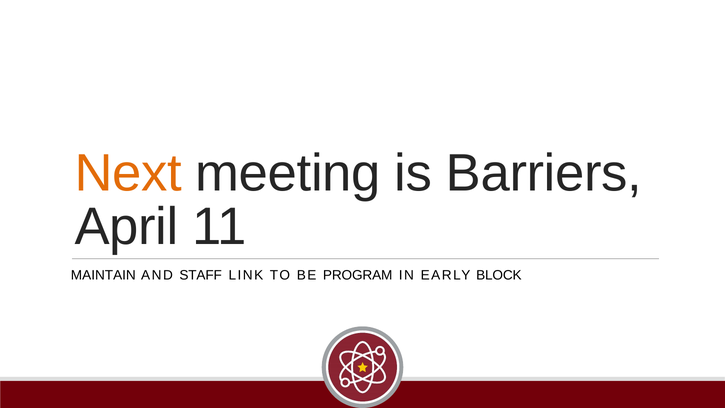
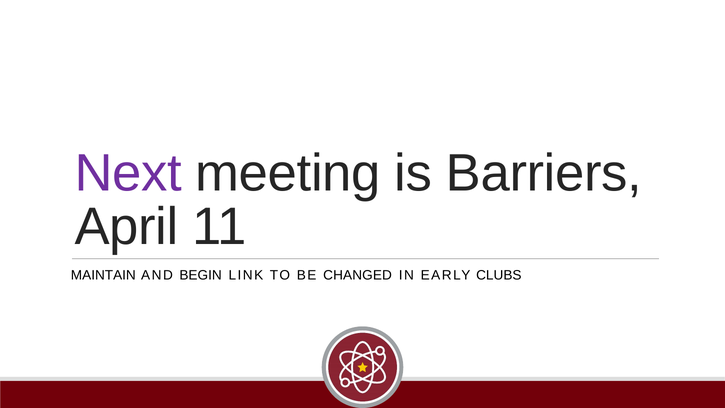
Next colour: orange -> purple
STAFF: STAFF -> BEGIN
PROGRAM: PROGRAM -> CHANGED
BLOCK: BLOCK -> CLUBS
